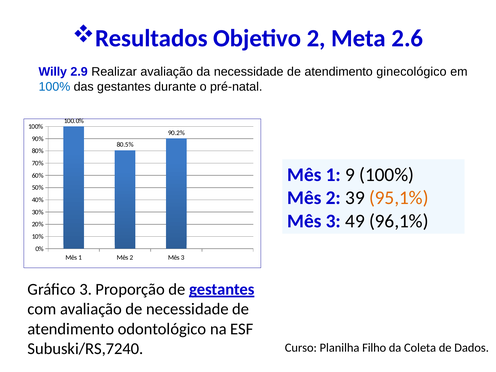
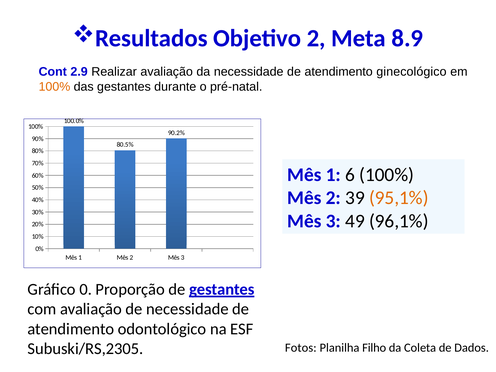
2.6: 2.6 -> 8.9
Willy: Willy -> Cont
100% at (54, 87) colour: blue -> orange
9: 9 -> 6
Gráfico 3: 3 -> 0
Subuski/RS,7240: Subuski/RS,7240 -> Subuski/RS,2305
Curso: Curso -> Fotos
